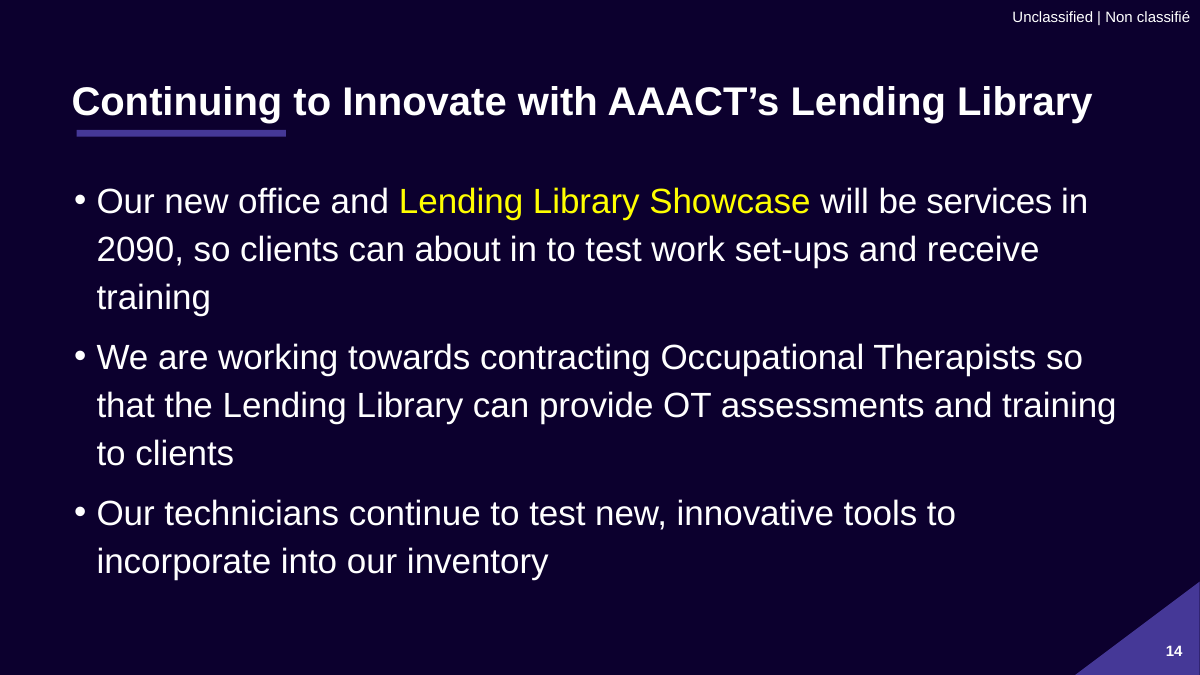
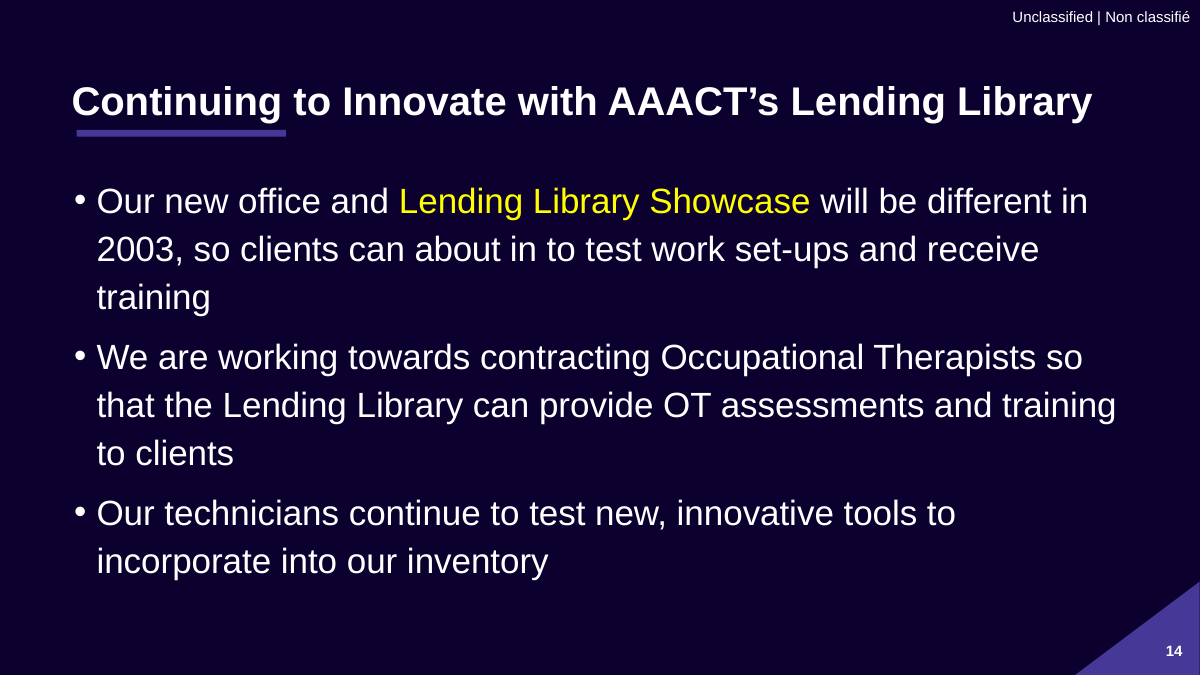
services: services -> different
2090: 2090 -> 2003
